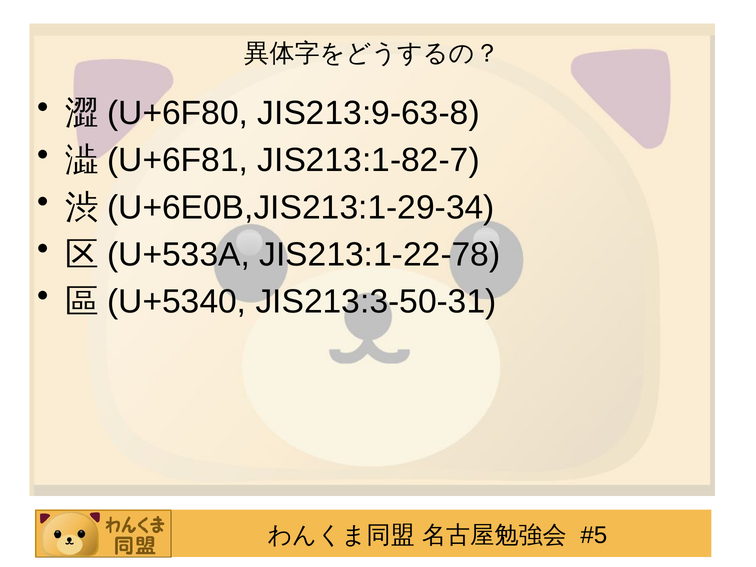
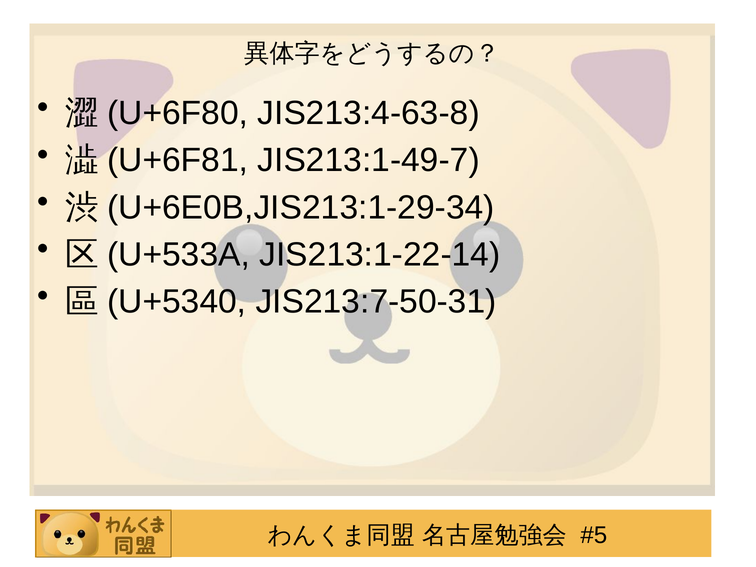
JIS213:9-63-8: JIS213:9-63-8 -> JIS213:4-63-8
JIS213:1-82-7: JIS213:1-82-7 -> JIS213:1-49-7
JIS213:1-22-78: JIS213:1-22-78 -> JIS213:1-22-14
JIS213:3-50-31: JIS213:3-50-31 -> JIS213:7-50-31
